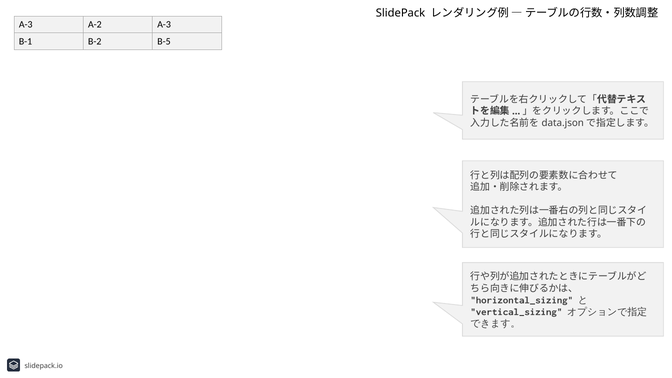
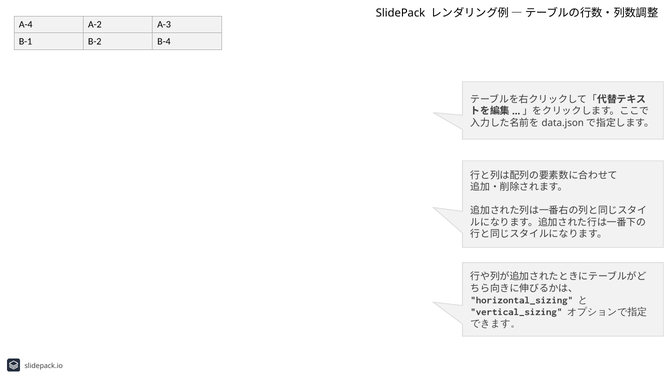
A-3 at (26, 24): A-3 -> A-4
B-5: B-5 -> B-4
